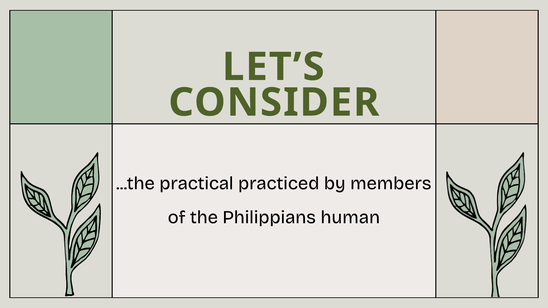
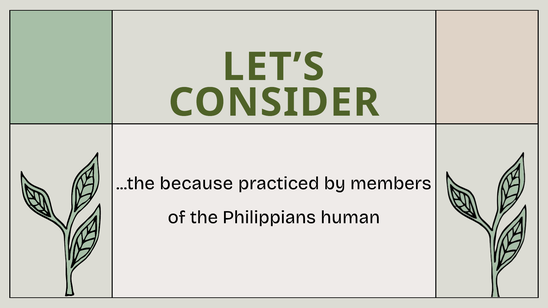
practical: practical -> because
